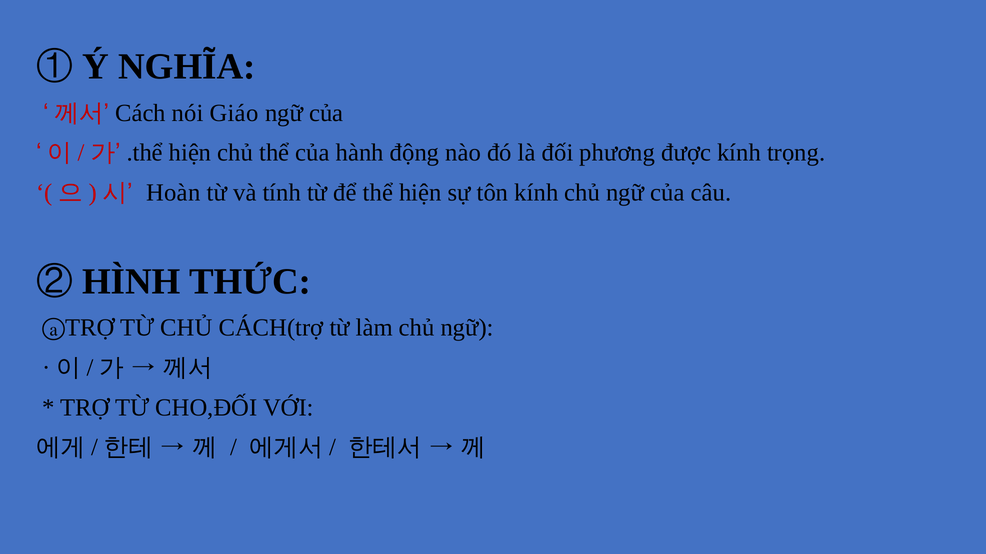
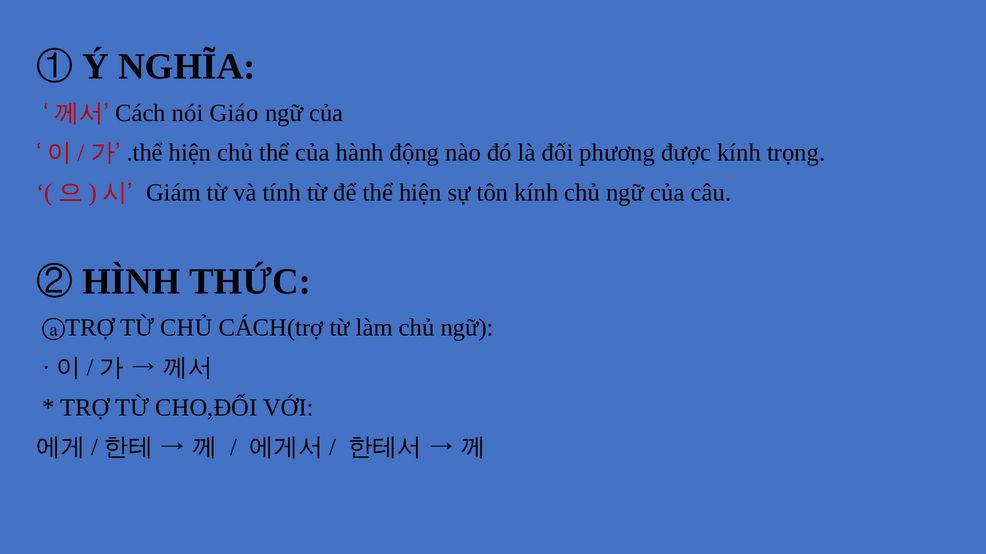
Hoàn: Hoàn -> Giám
